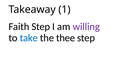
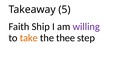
1: 1 -> 5
Faith Step: Step -> Ship
take colour: blue -> orange
